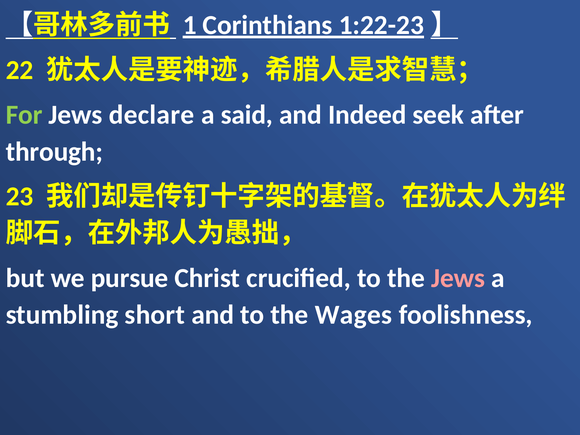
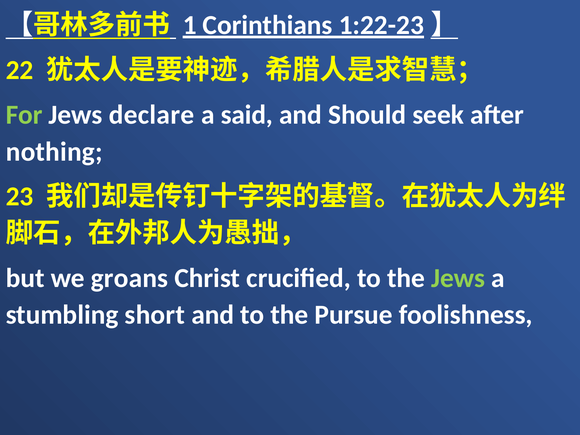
Indeed: Indeed -> Should
through: through -> nothing
pursue: pursue -> groans
Jews at (458, 278) colour: pink -> light green
Wages: Wages -> Pursue
